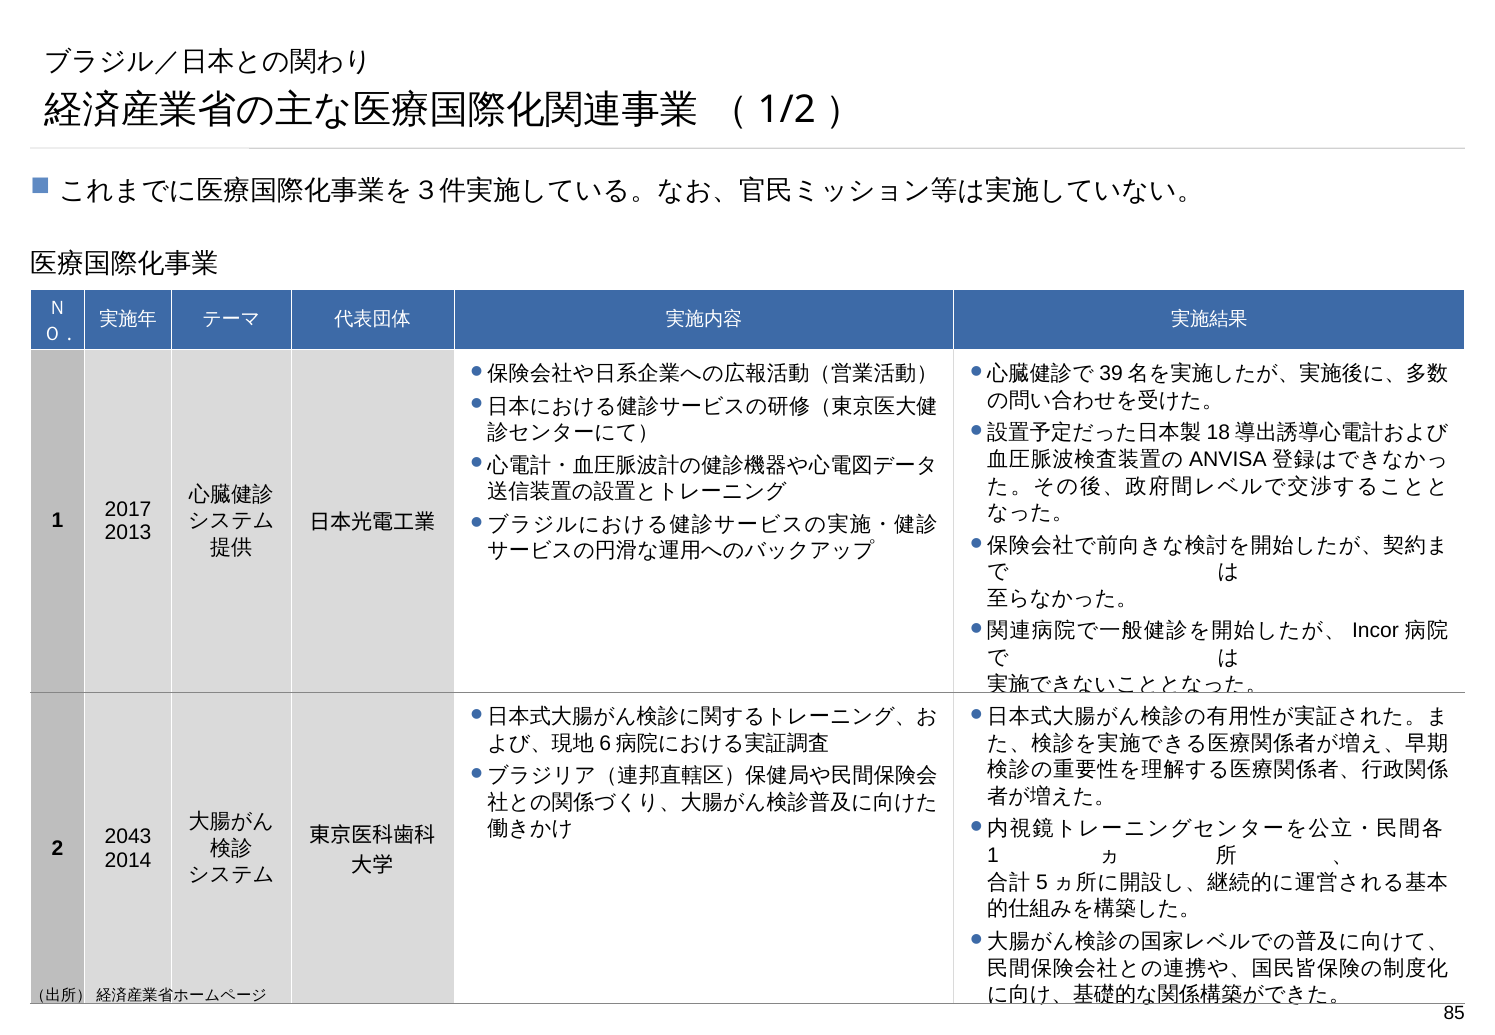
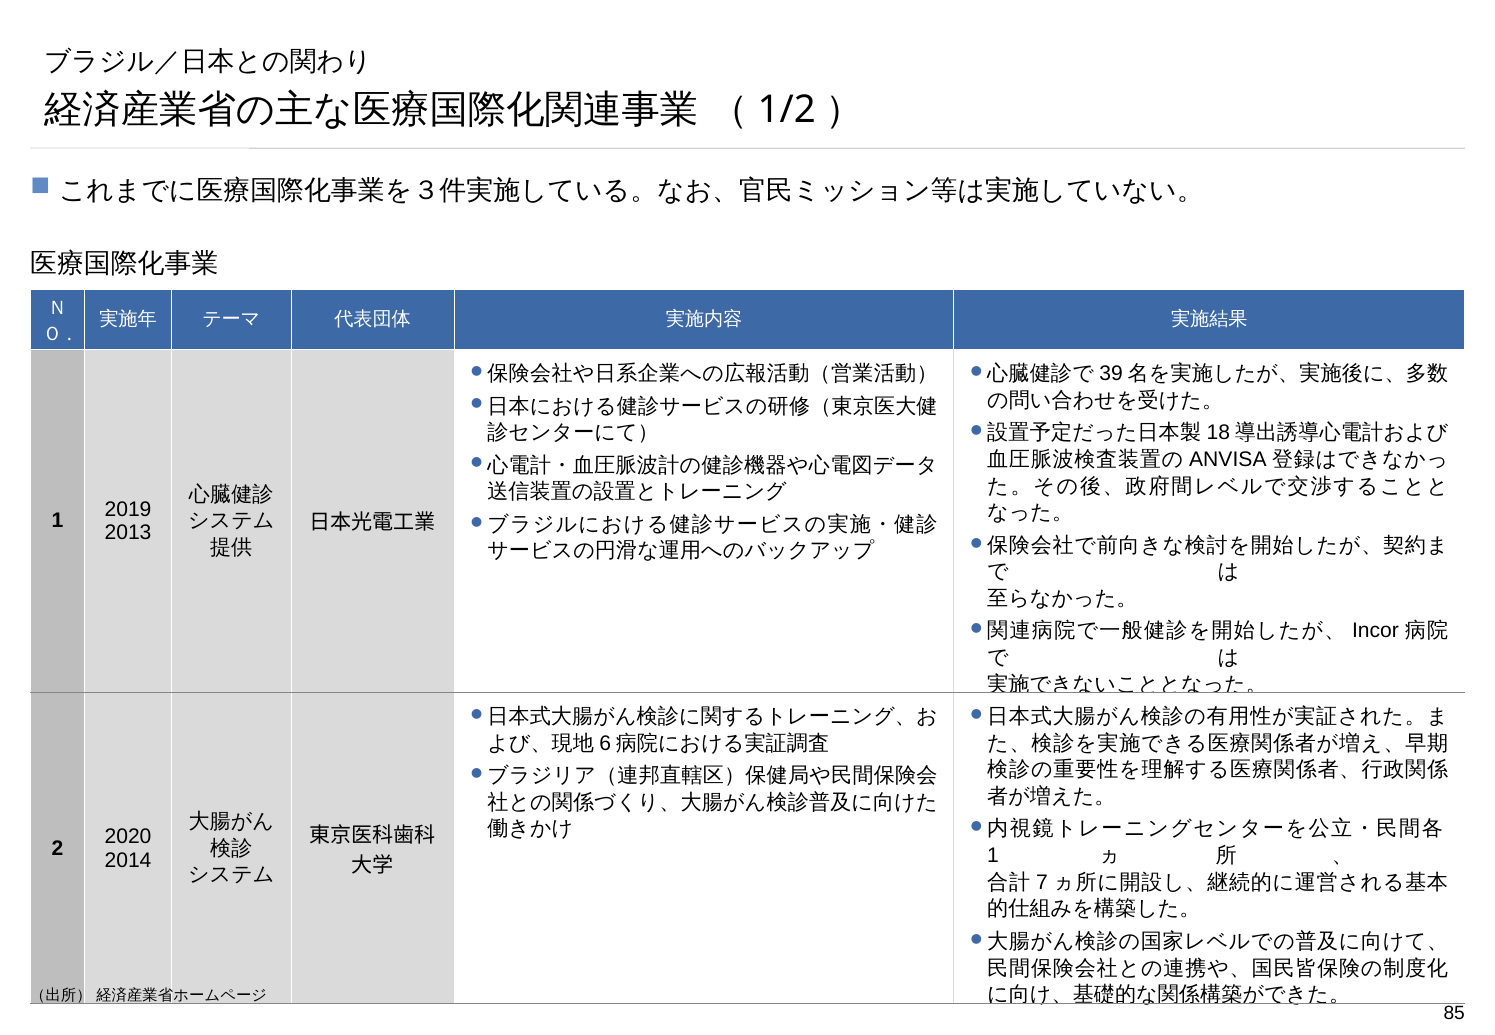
2017: 2017 -> 2019
2043: 2043 -> 2020
5: 5 -> 7
